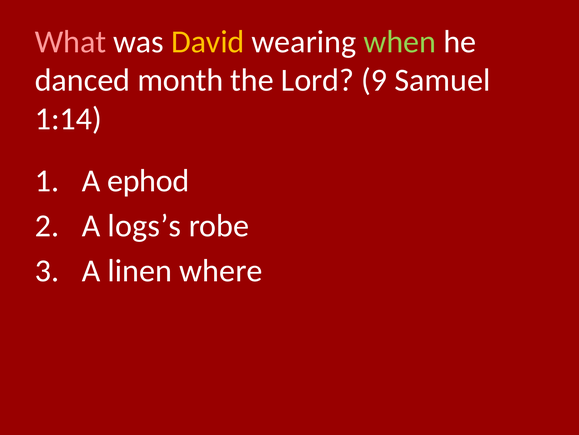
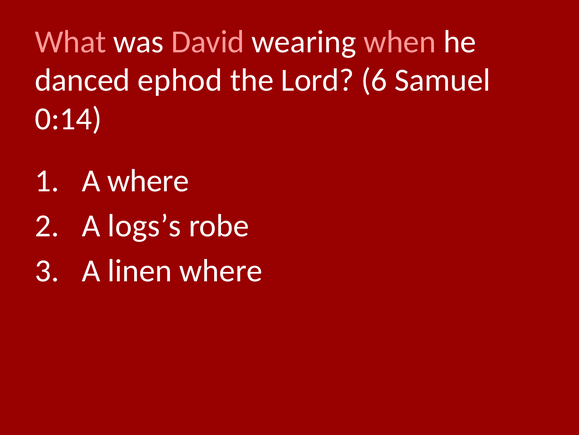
David colour: yellow -> pink
when colour: light green -> pink
month: month -> ephod
9: 9 -> 6
1:14: 1:14 -> 0:14
A ephod: ephod -> where
